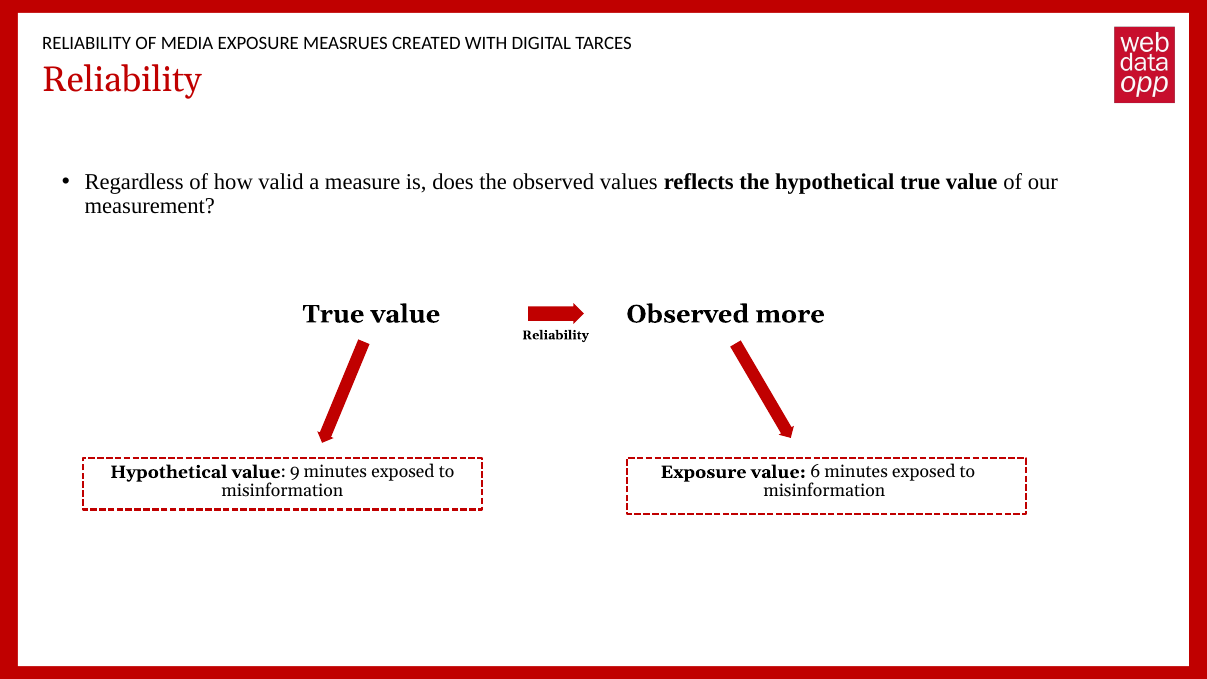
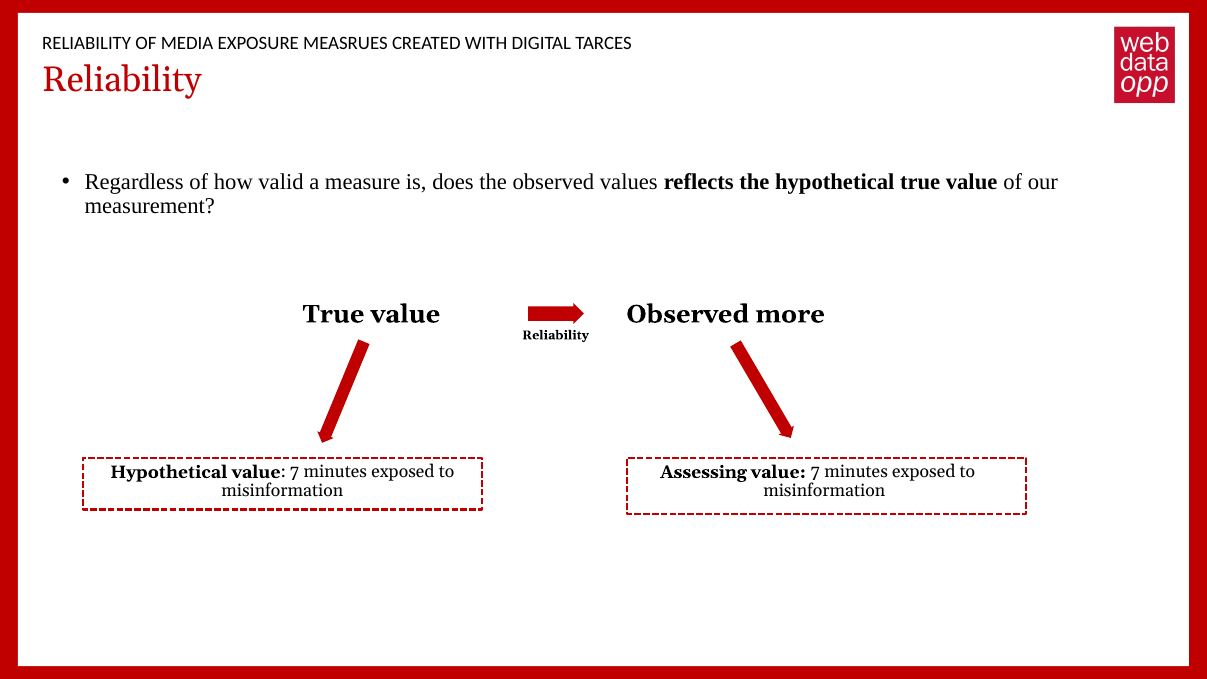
Hypothetical value 9: 9 -> 7
Exposure at (703, 472): Exposure -> Assessing
6 at (815, 472): 6 -> 7
